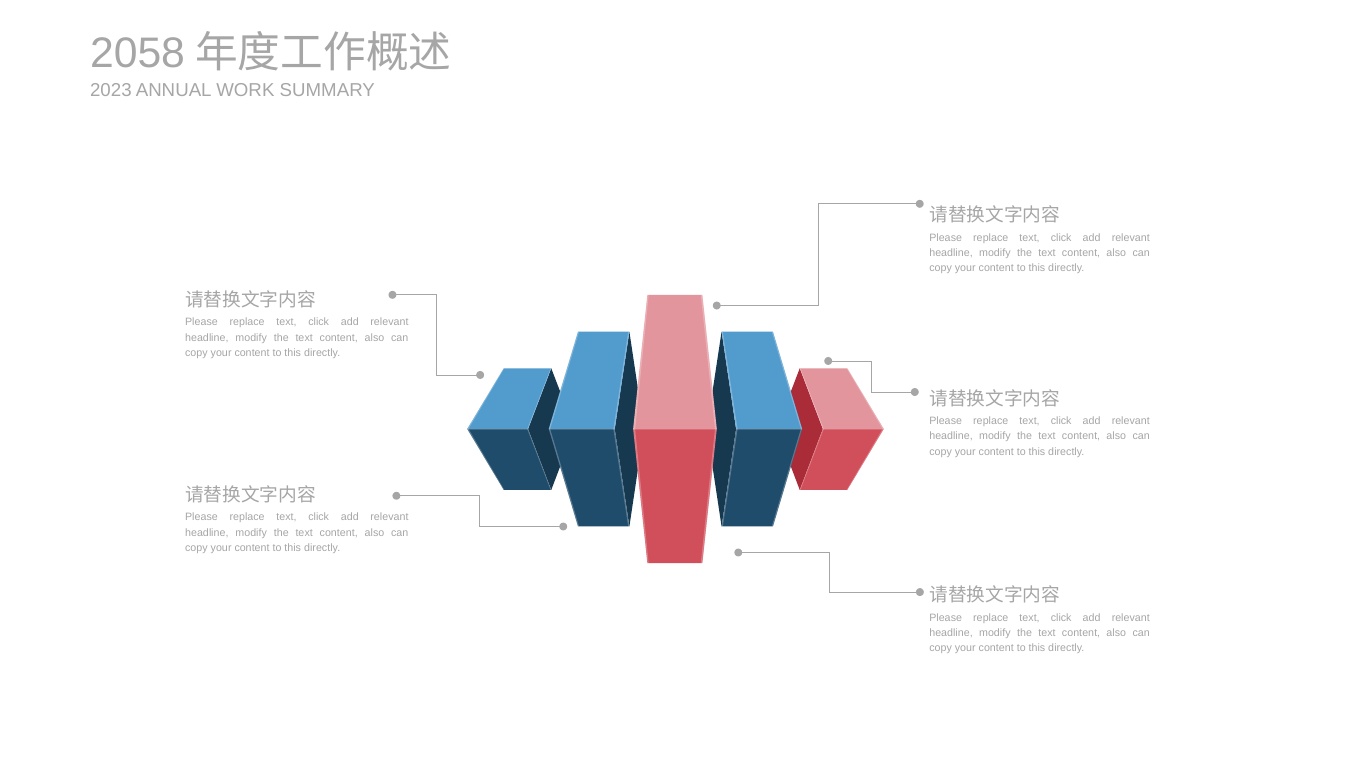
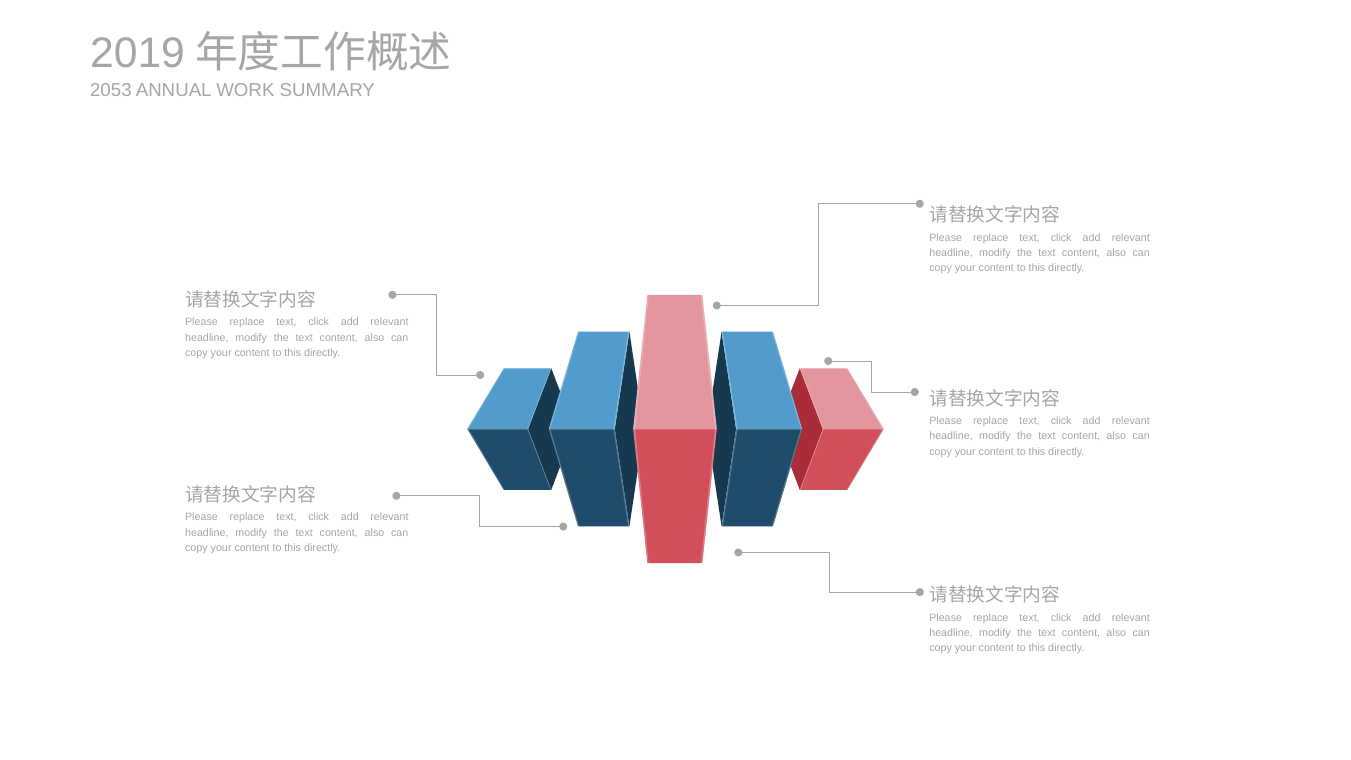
2058: 2058 -> 2019
2023: 2023 -> 2053
